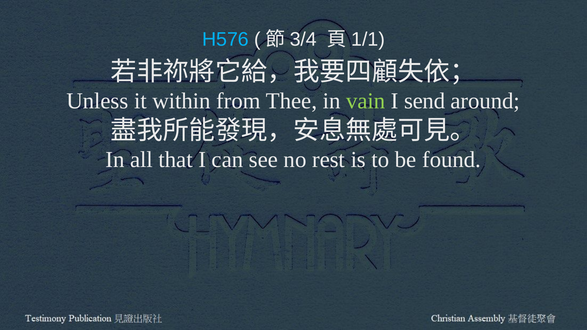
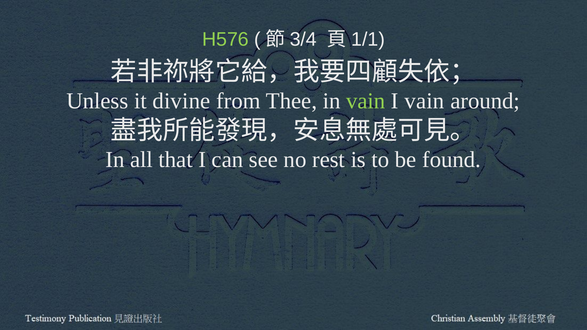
H576 colour: light blue -> light green
within: within -> divine
I send: send -> vain
